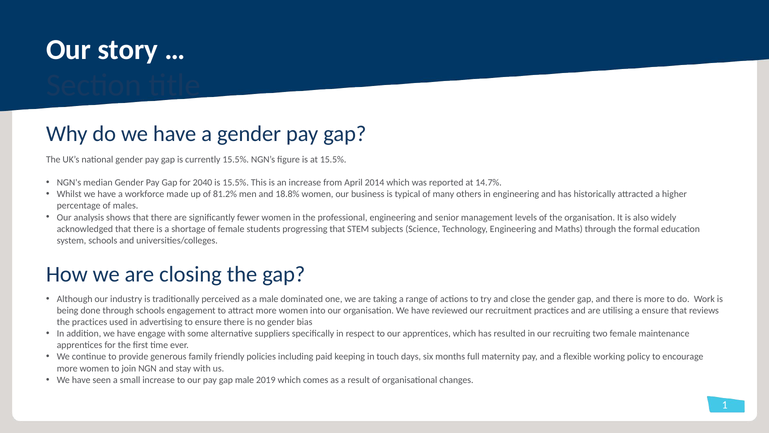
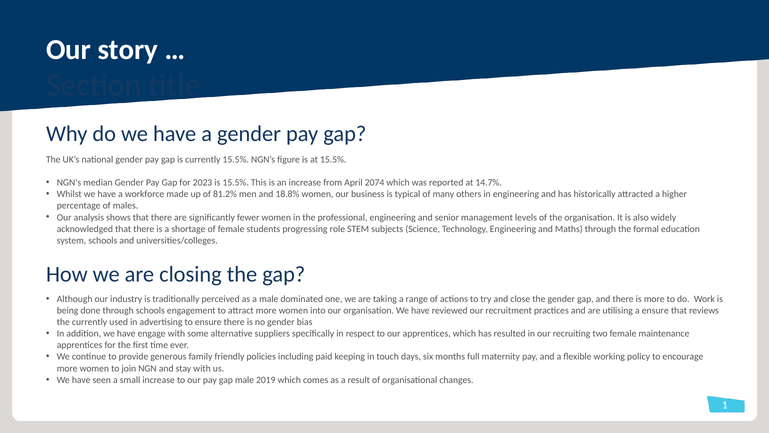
2040: 2040 -> 2023
2014: 2014 -> 2074
progressing that: that -> role
the practices: practices -> currently
